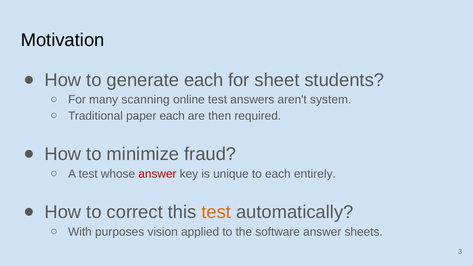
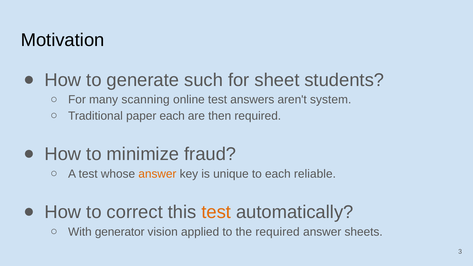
generate each: each -> such
answer at (157, 174) colour: red -> orange
entirely: entirely -> reliable
purposes: purposes -> generator
the software: software -> required
